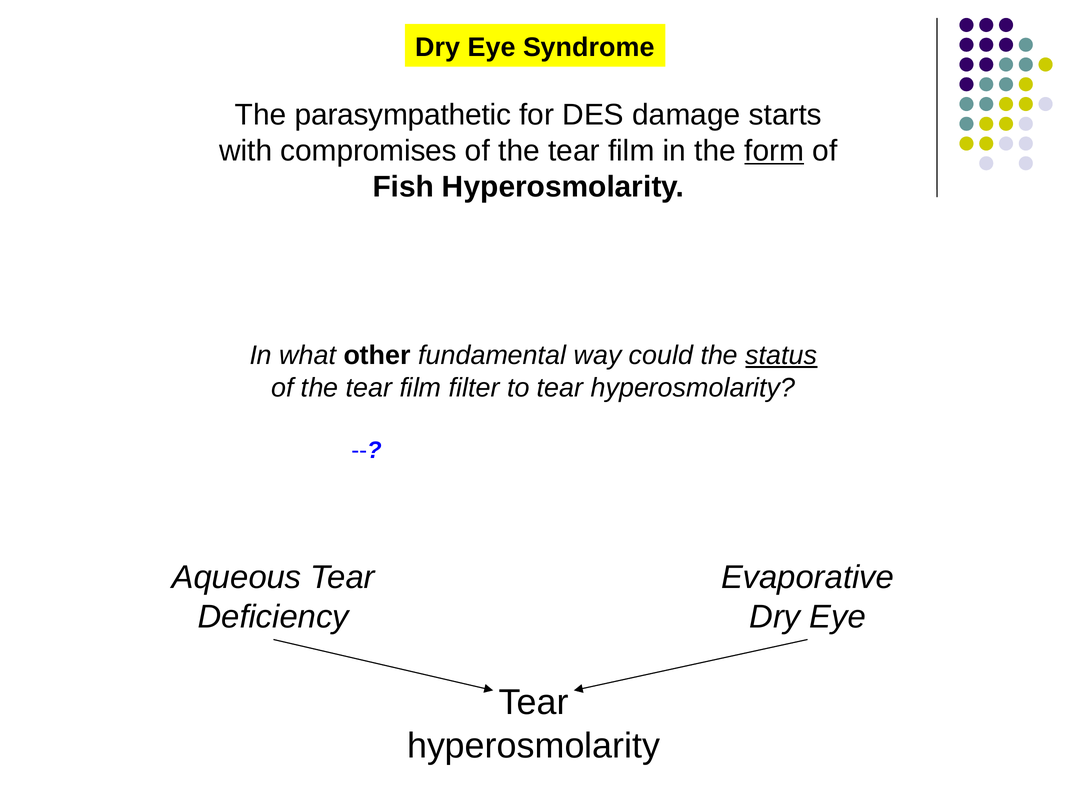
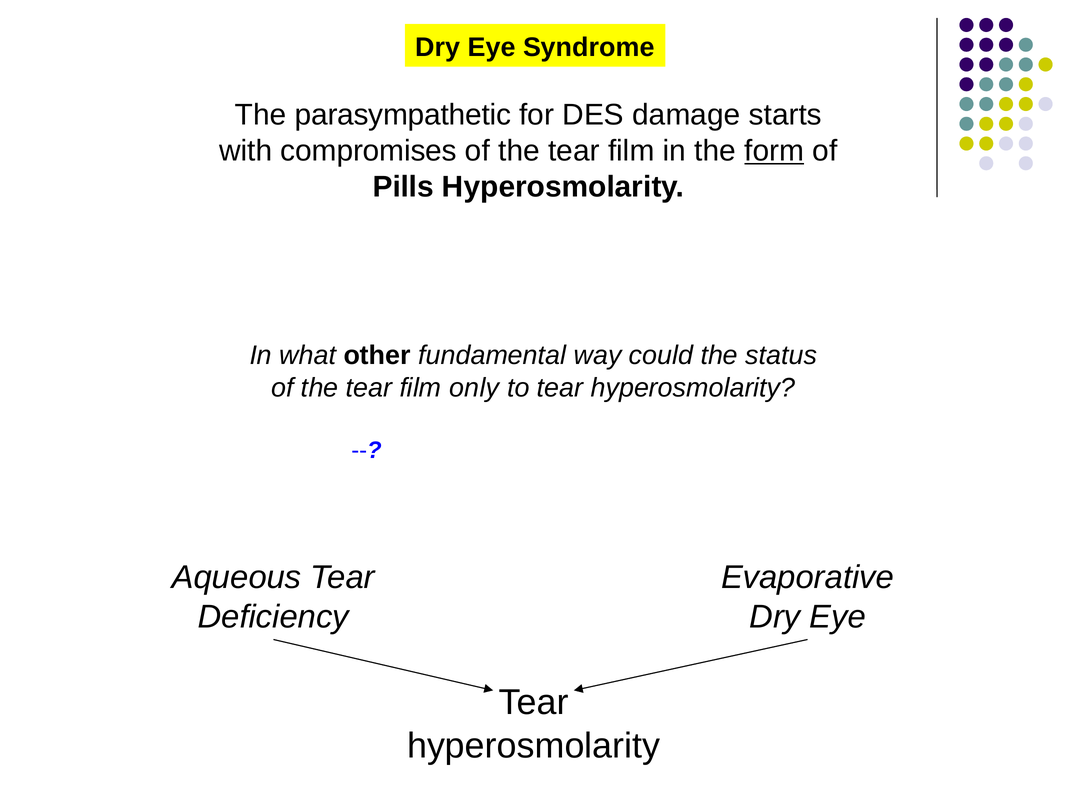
Fish: Fish -> Pills
status underline: present -> none
filter: filter -> only
